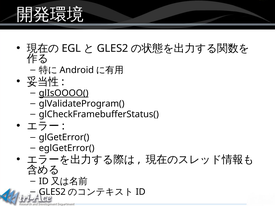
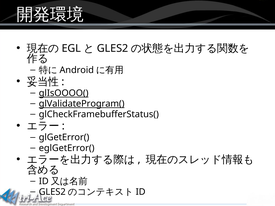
glValidateProgram( underline: none -> present
